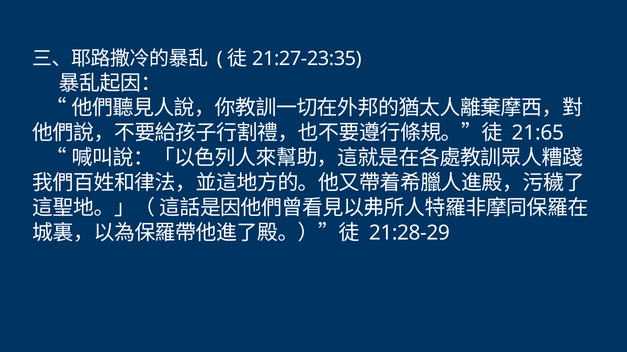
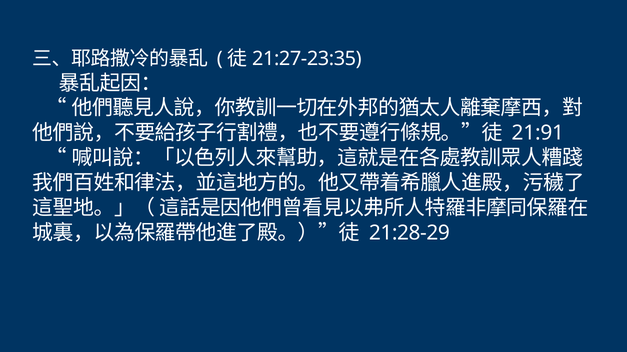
21:65: 21:65 -> 21:91
